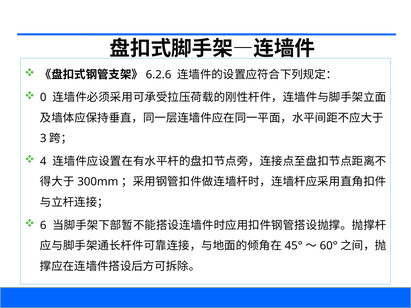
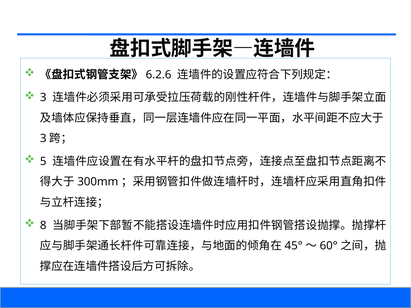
0 at (43, 98): 0 -> 3
4: 4 -> 5
6: 6 -> 8
